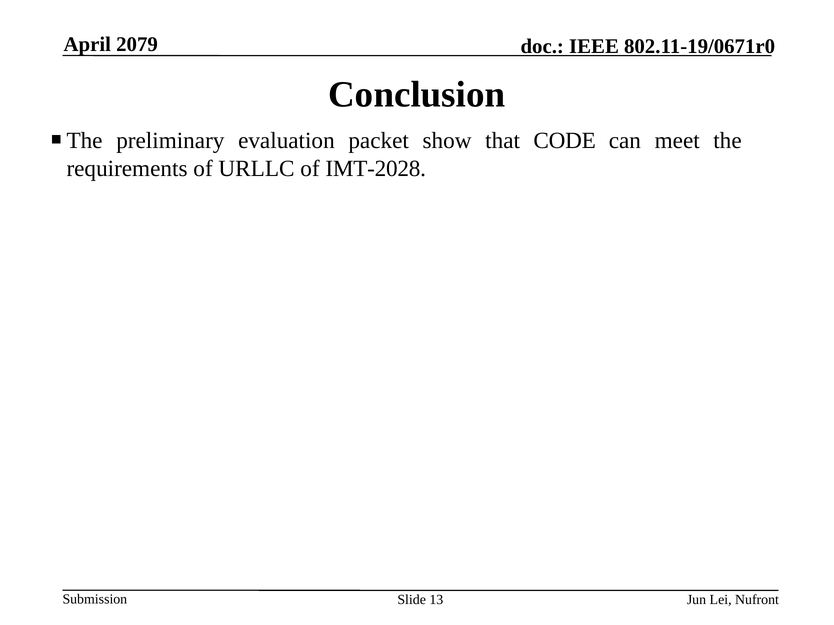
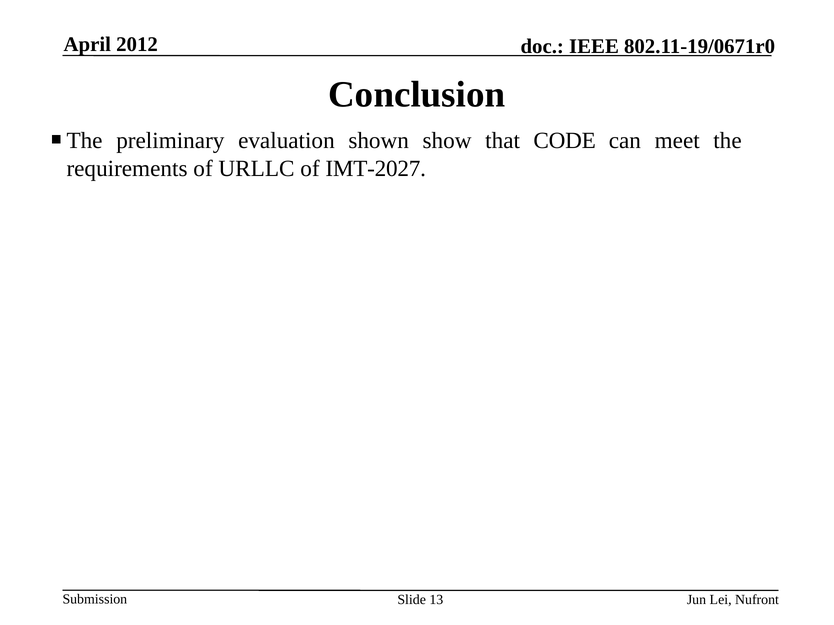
2079: 2079 -> 2012
packet: packet -> shown
IMT-2028: IMT-2028 -> IMT-2027
